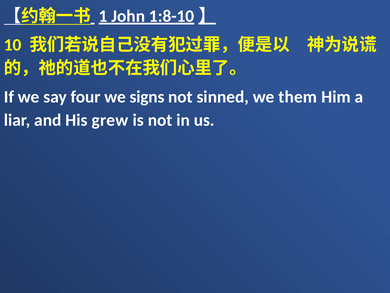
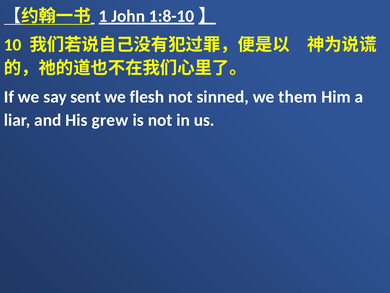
four: four -> sent
signs: signs -> flesh
